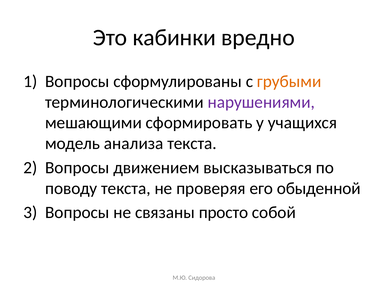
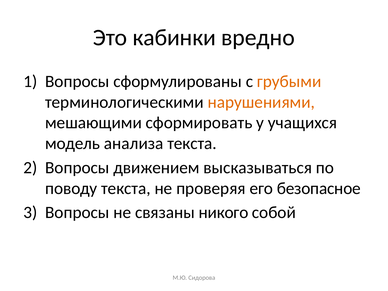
нарушениями colour: purple -> orange
обыденной: обыденной -> безопасное
просто: просто -> никого
